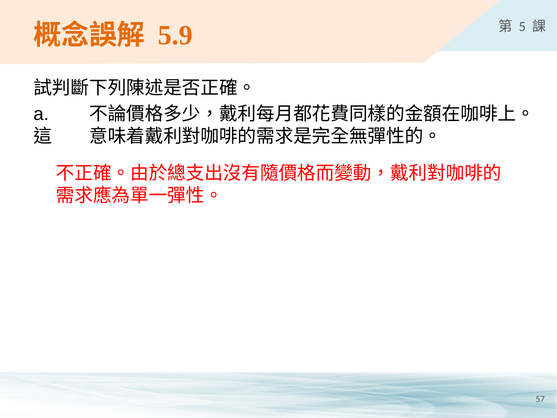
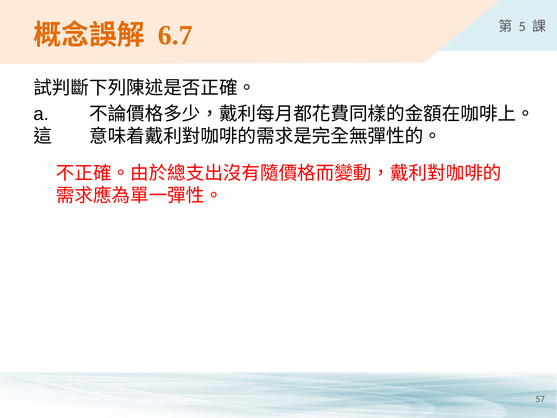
5.9: 5.9 -> 6.7
